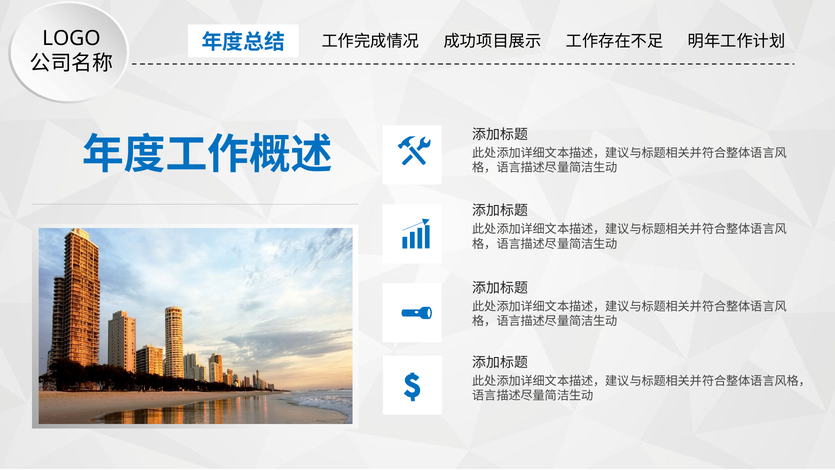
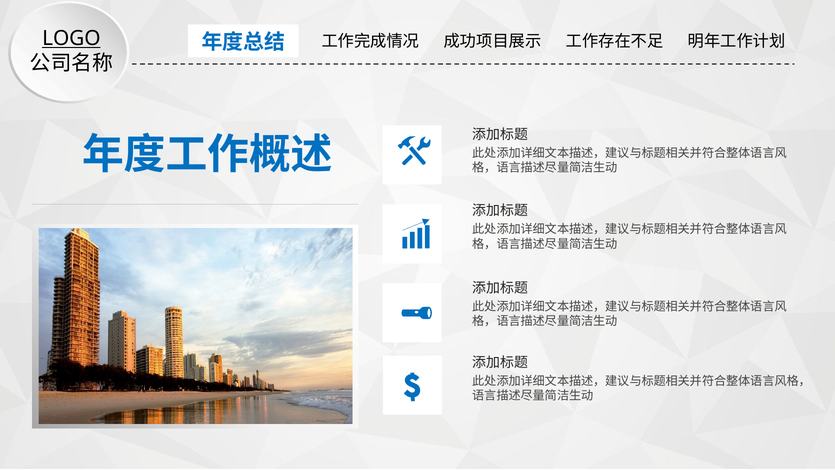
LOGO underline: none -> present
